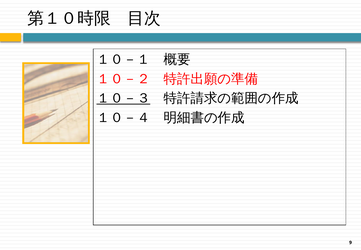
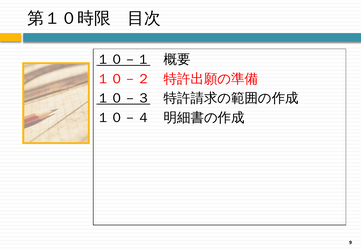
１０－１ underline: none -> present
